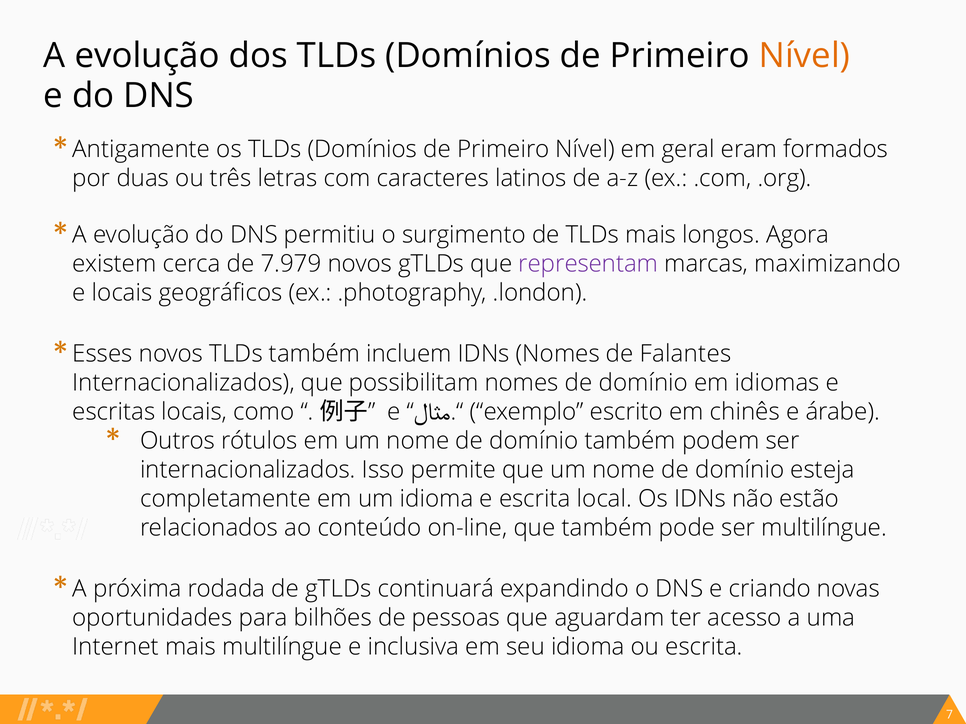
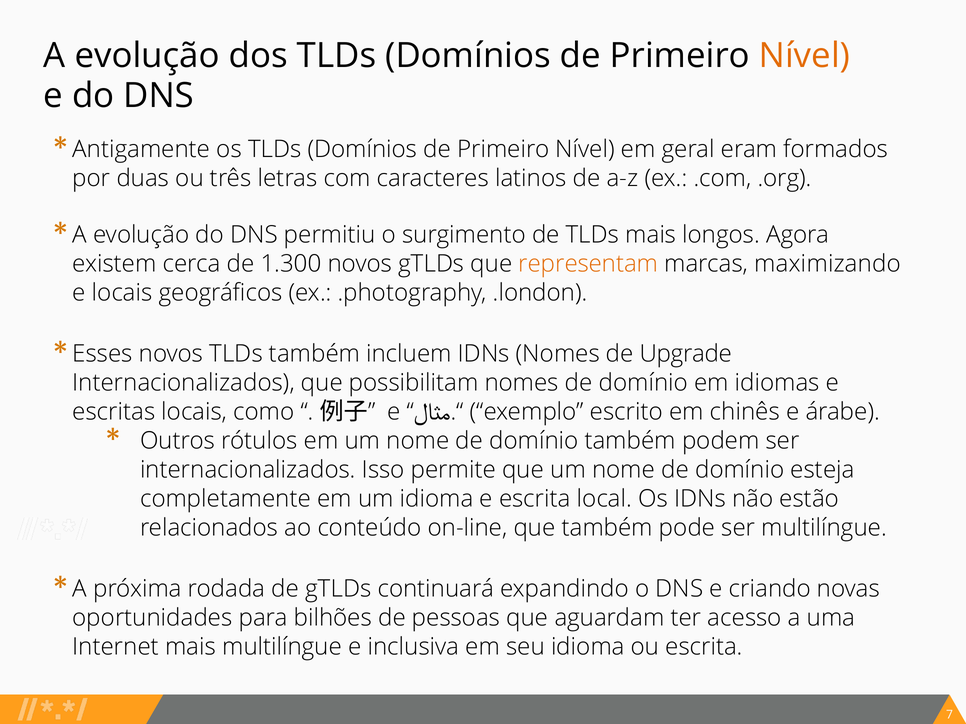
7.979: 7.979 -> 1.300
representam colour: purple -> orange
Falantes: Falantes -> Upgrade
